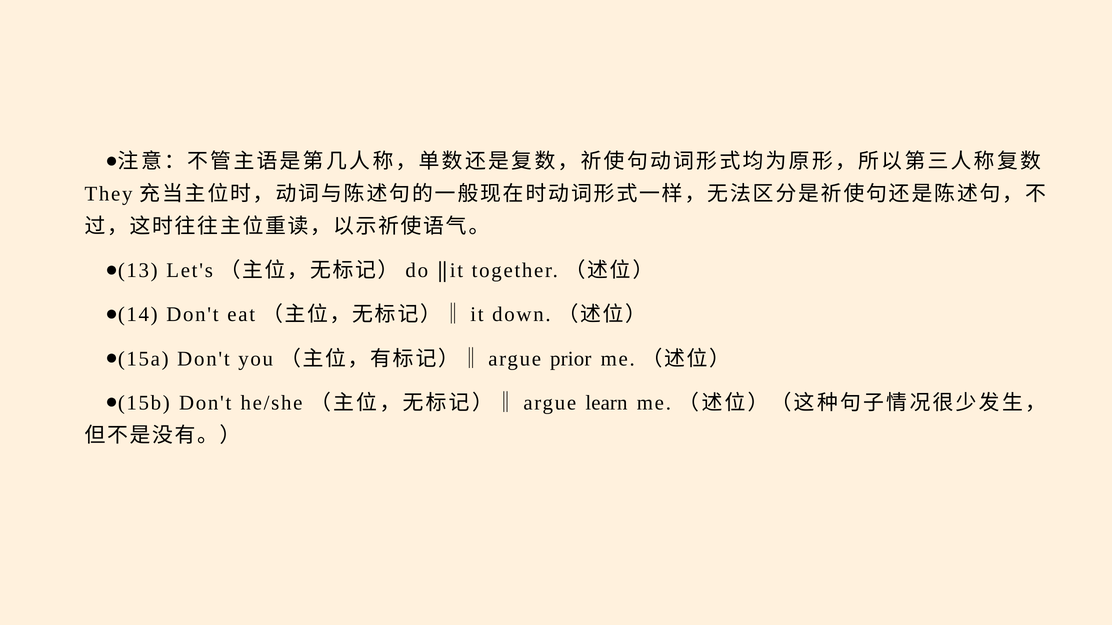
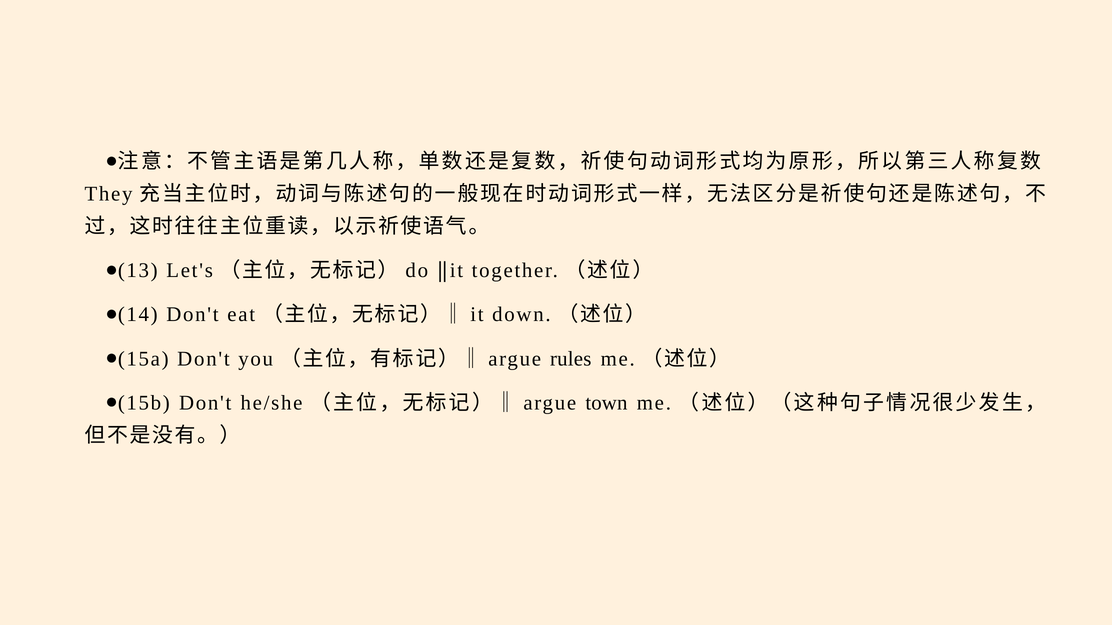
prior: prior -> rules
learn: learn -> town
